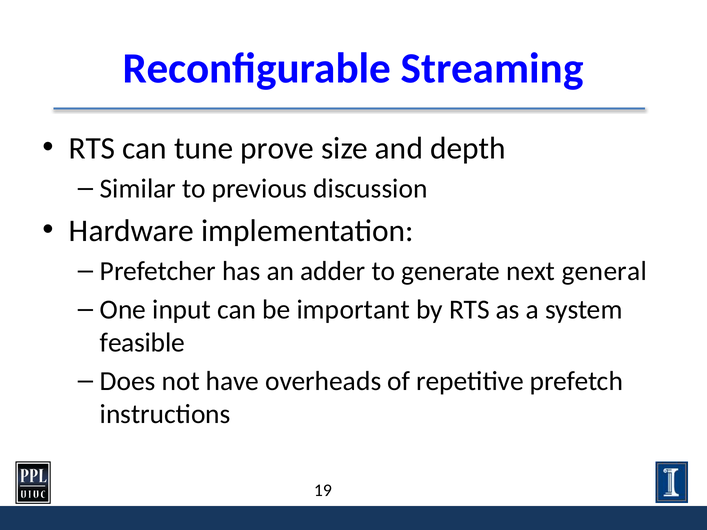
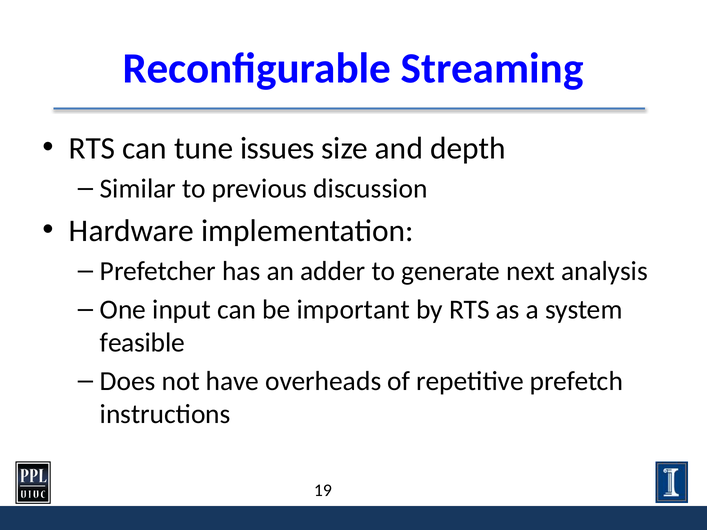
prove: prove -> issues
general: general -> analysis
